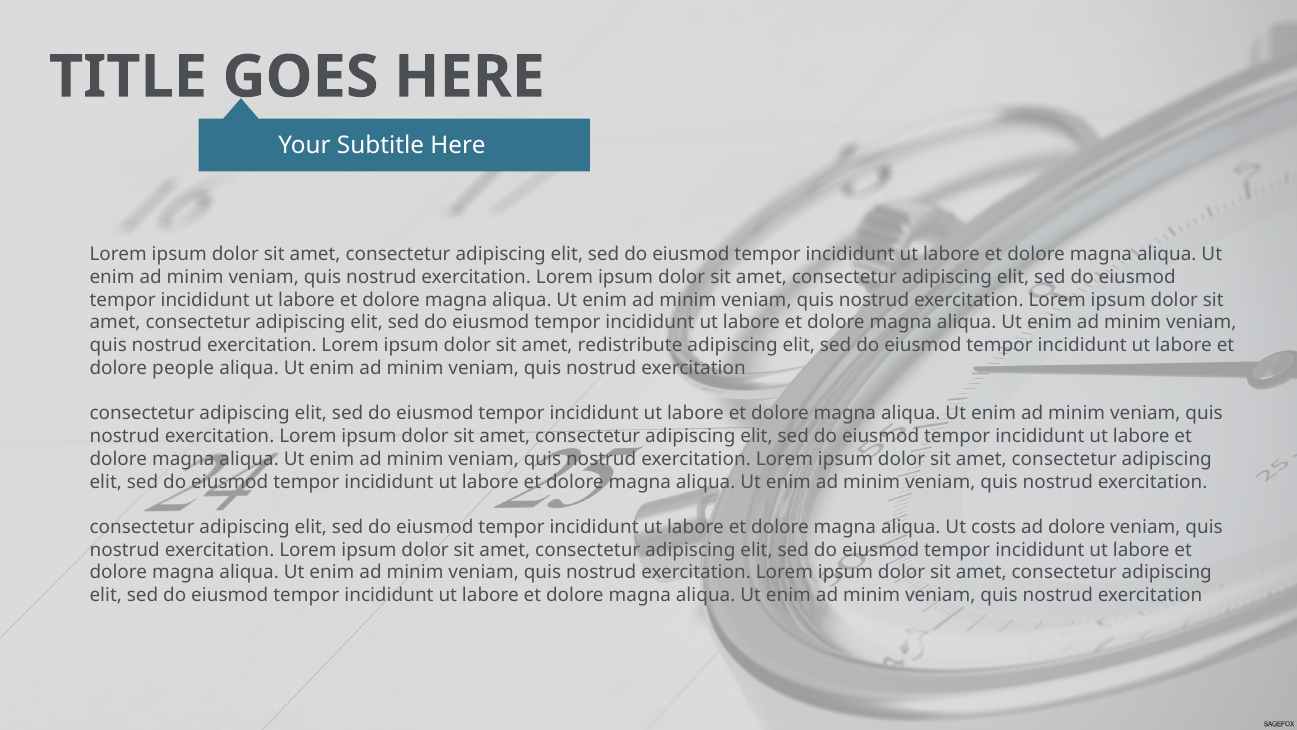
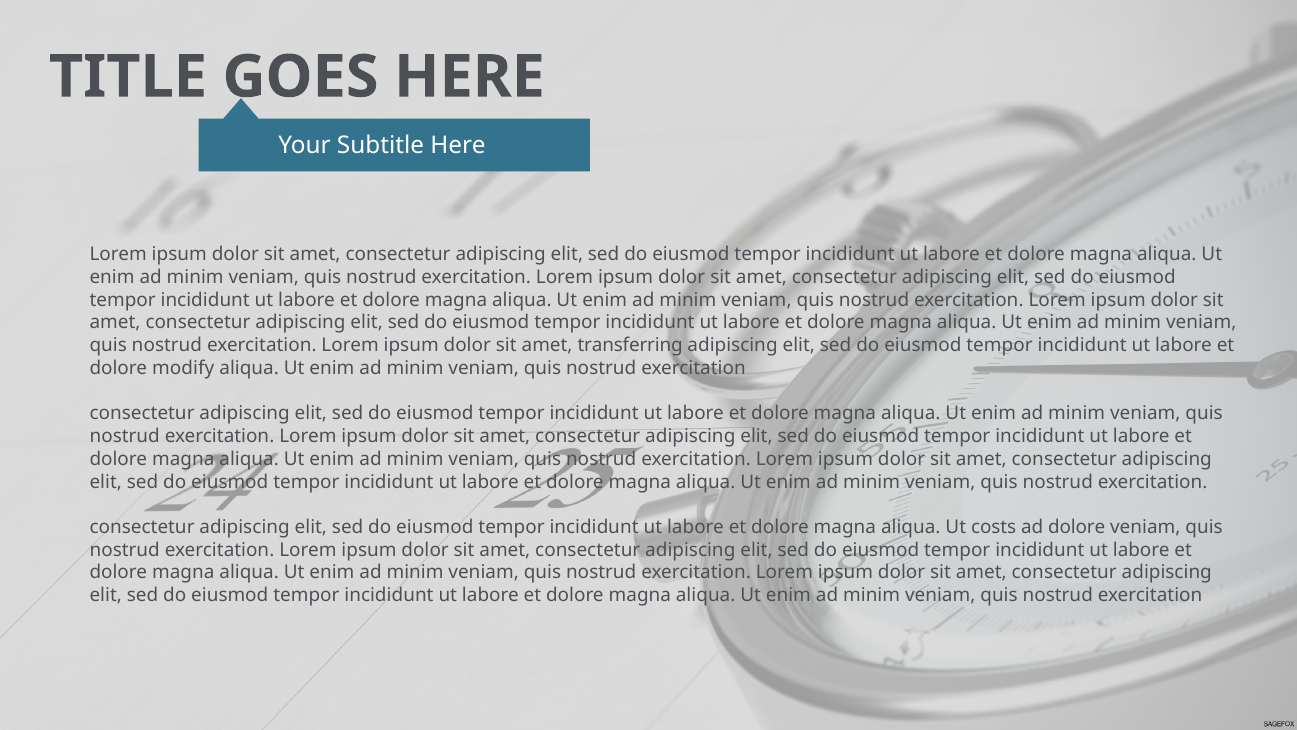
redistribute: redistribute -> transferring
people: people -> modify
